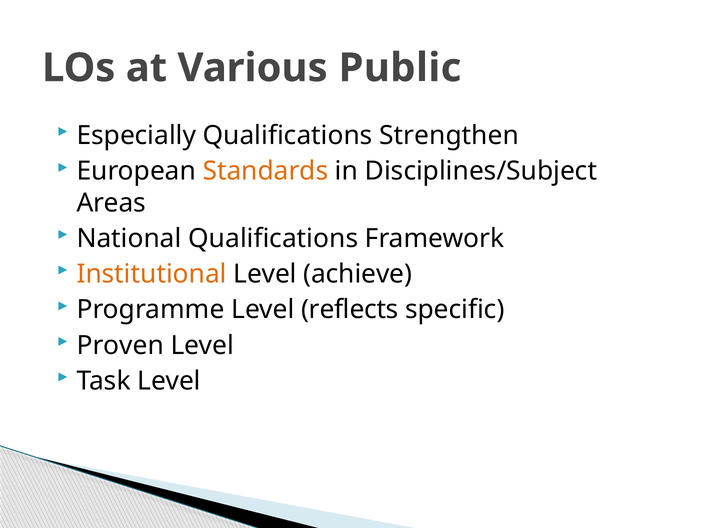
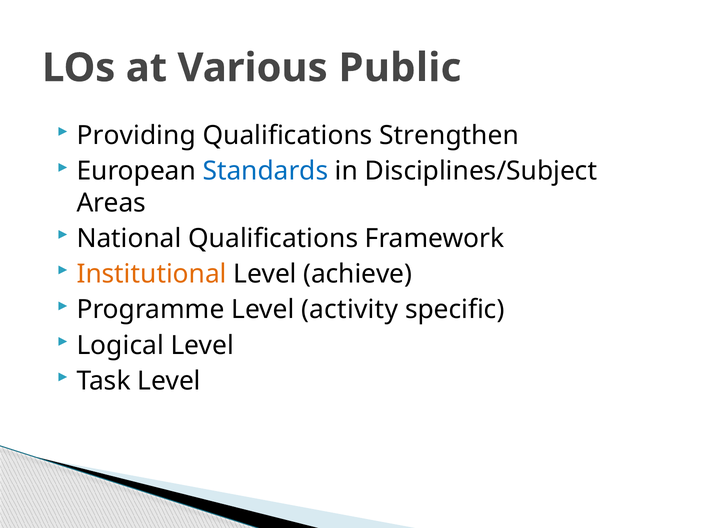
Especially: Especially -> Providing
Standards colour: orange -> blue
reflects: reflects -> activity
Proven: Proven -> Logical
